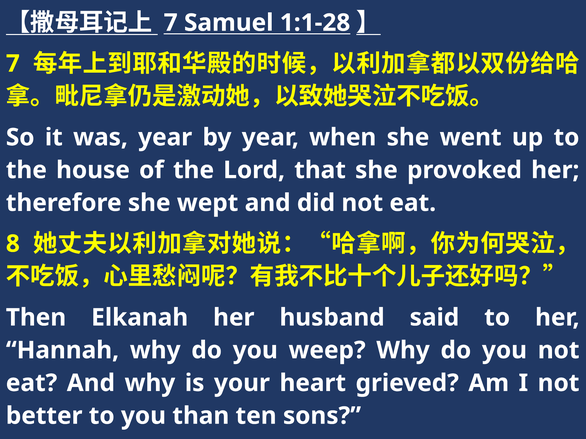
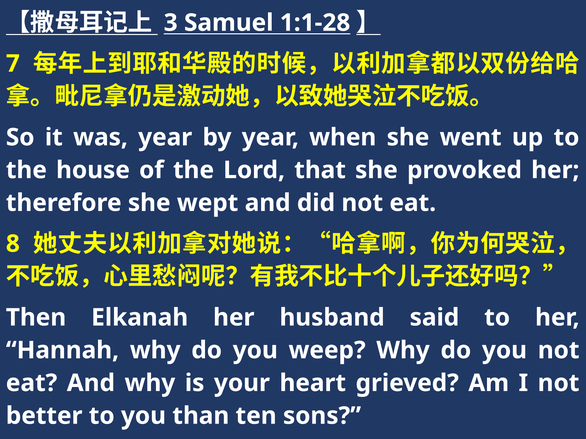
7 at (171, 23): 7 -> 3
